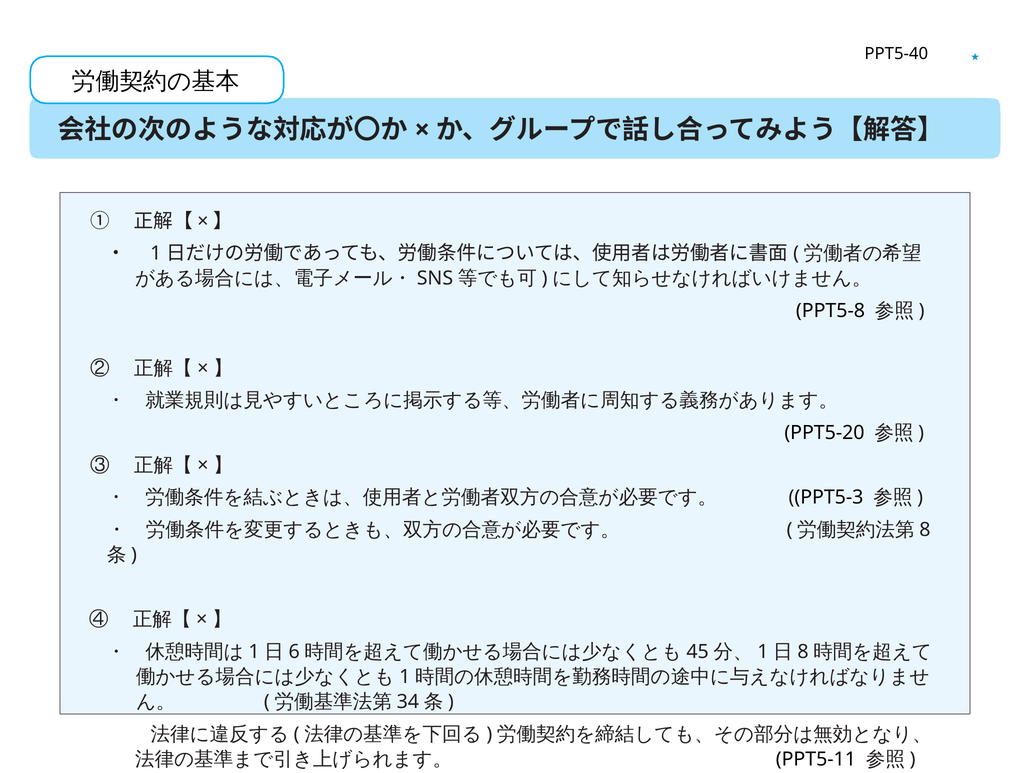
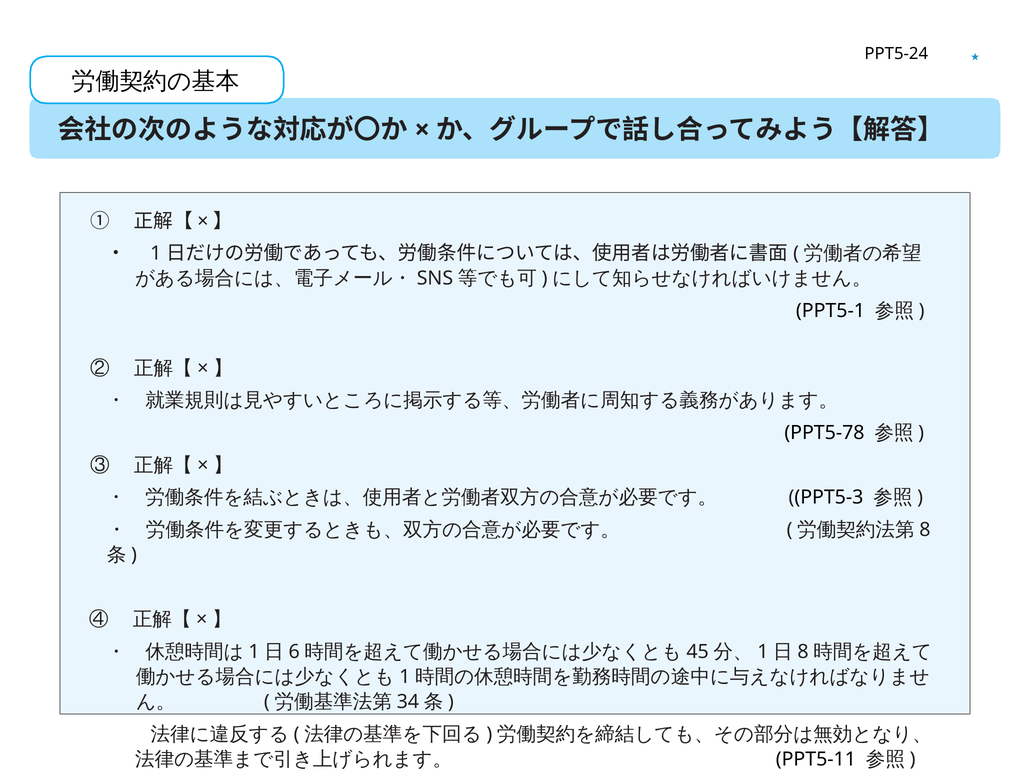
PPT5-40: PPT5-40 -> PPT5-24
PPT5-8: PPT5-8 -> PPT5-1
PPT5-20: PPT5-20 -> PPT5-78
